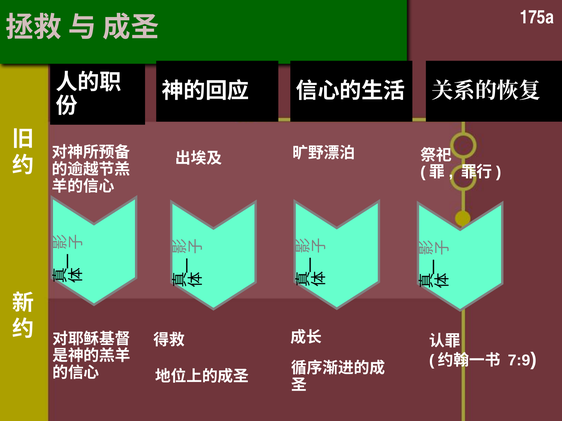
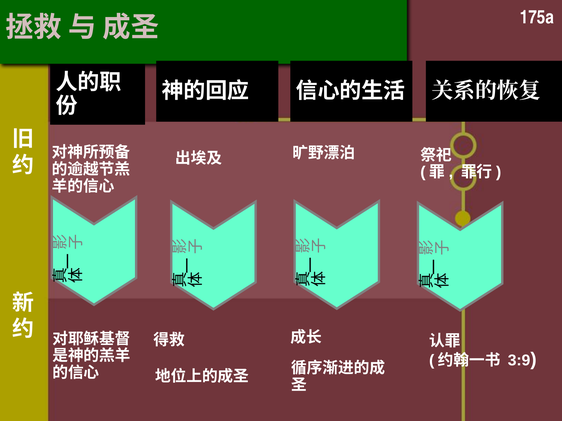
7:9: 7:9 -> 3:9
